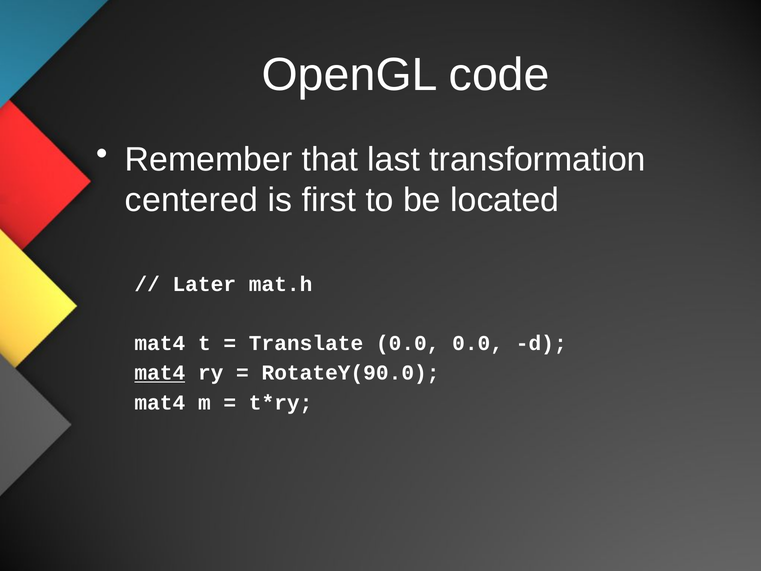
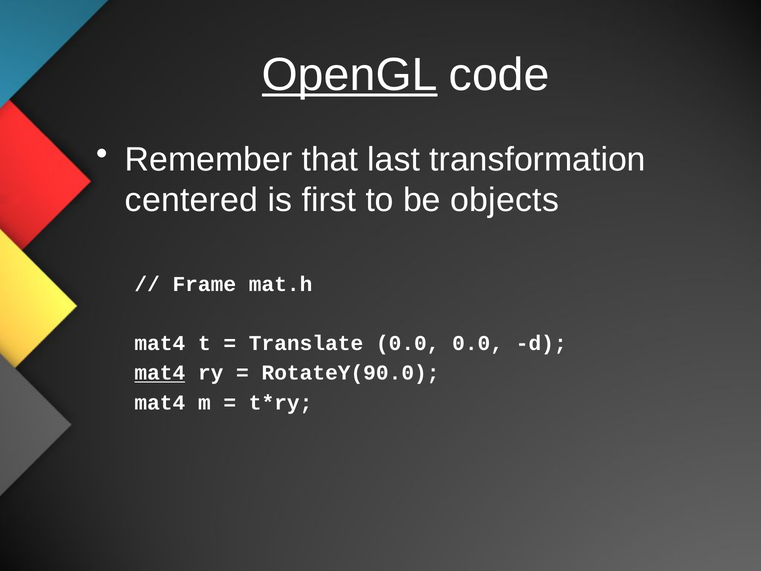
OpenGL underline: none -> present
located: located -> objects
Later: Later -> Frame
